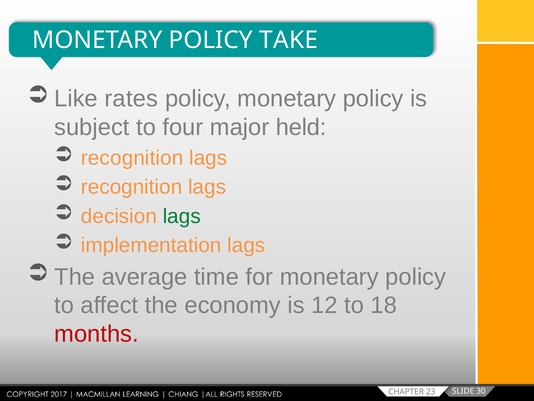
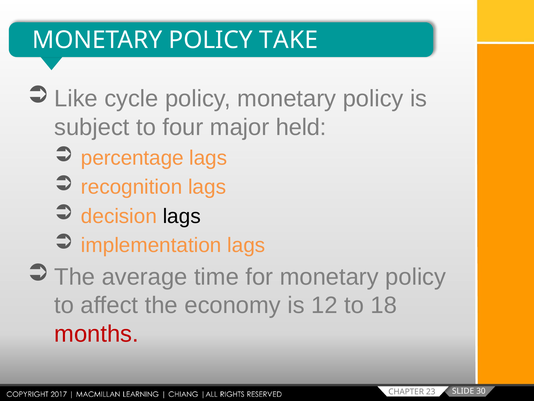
rates: rates -> cycle
recognition at (132, 158): recognition -> percentage
lags at (182, 216) colour: green -> black
